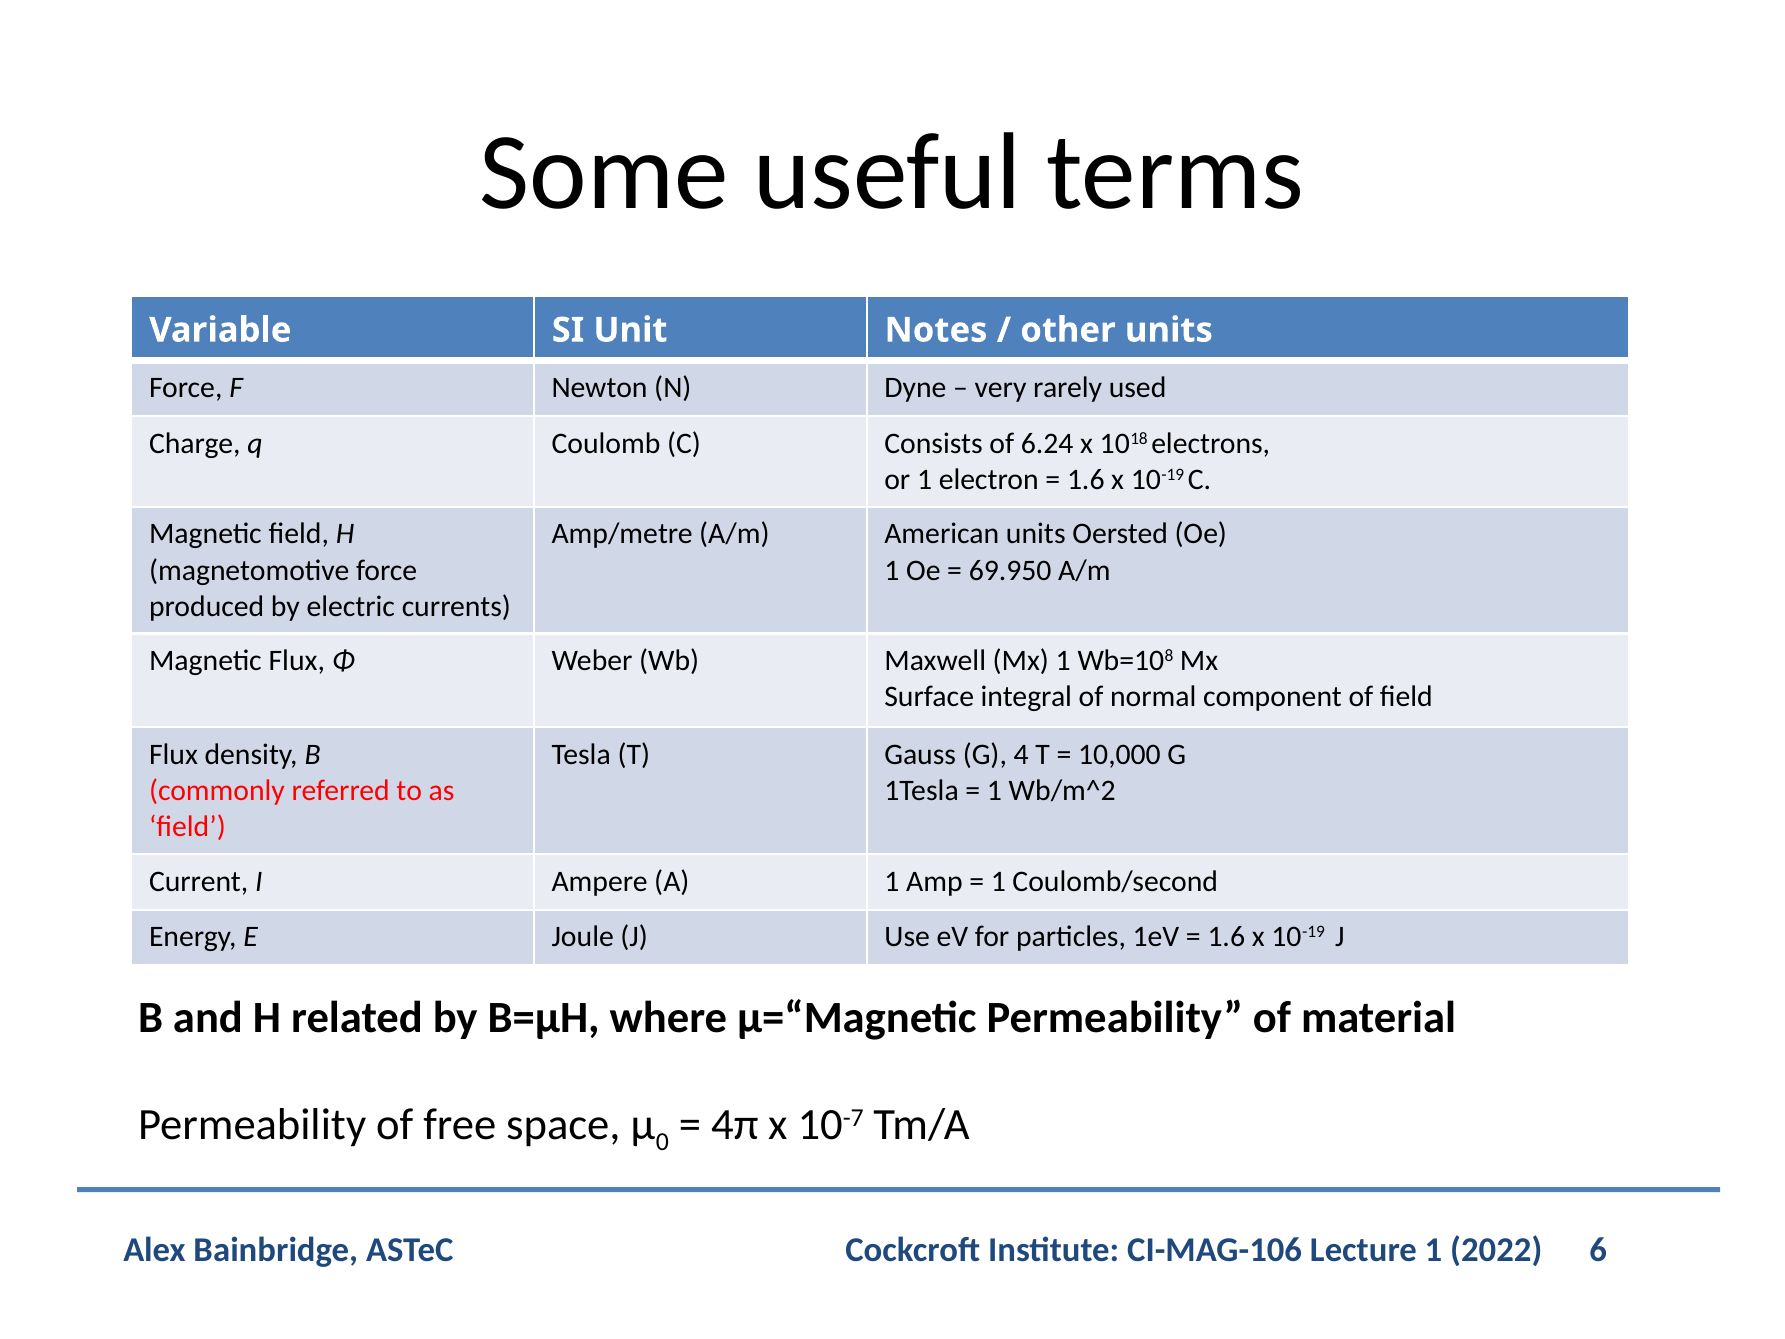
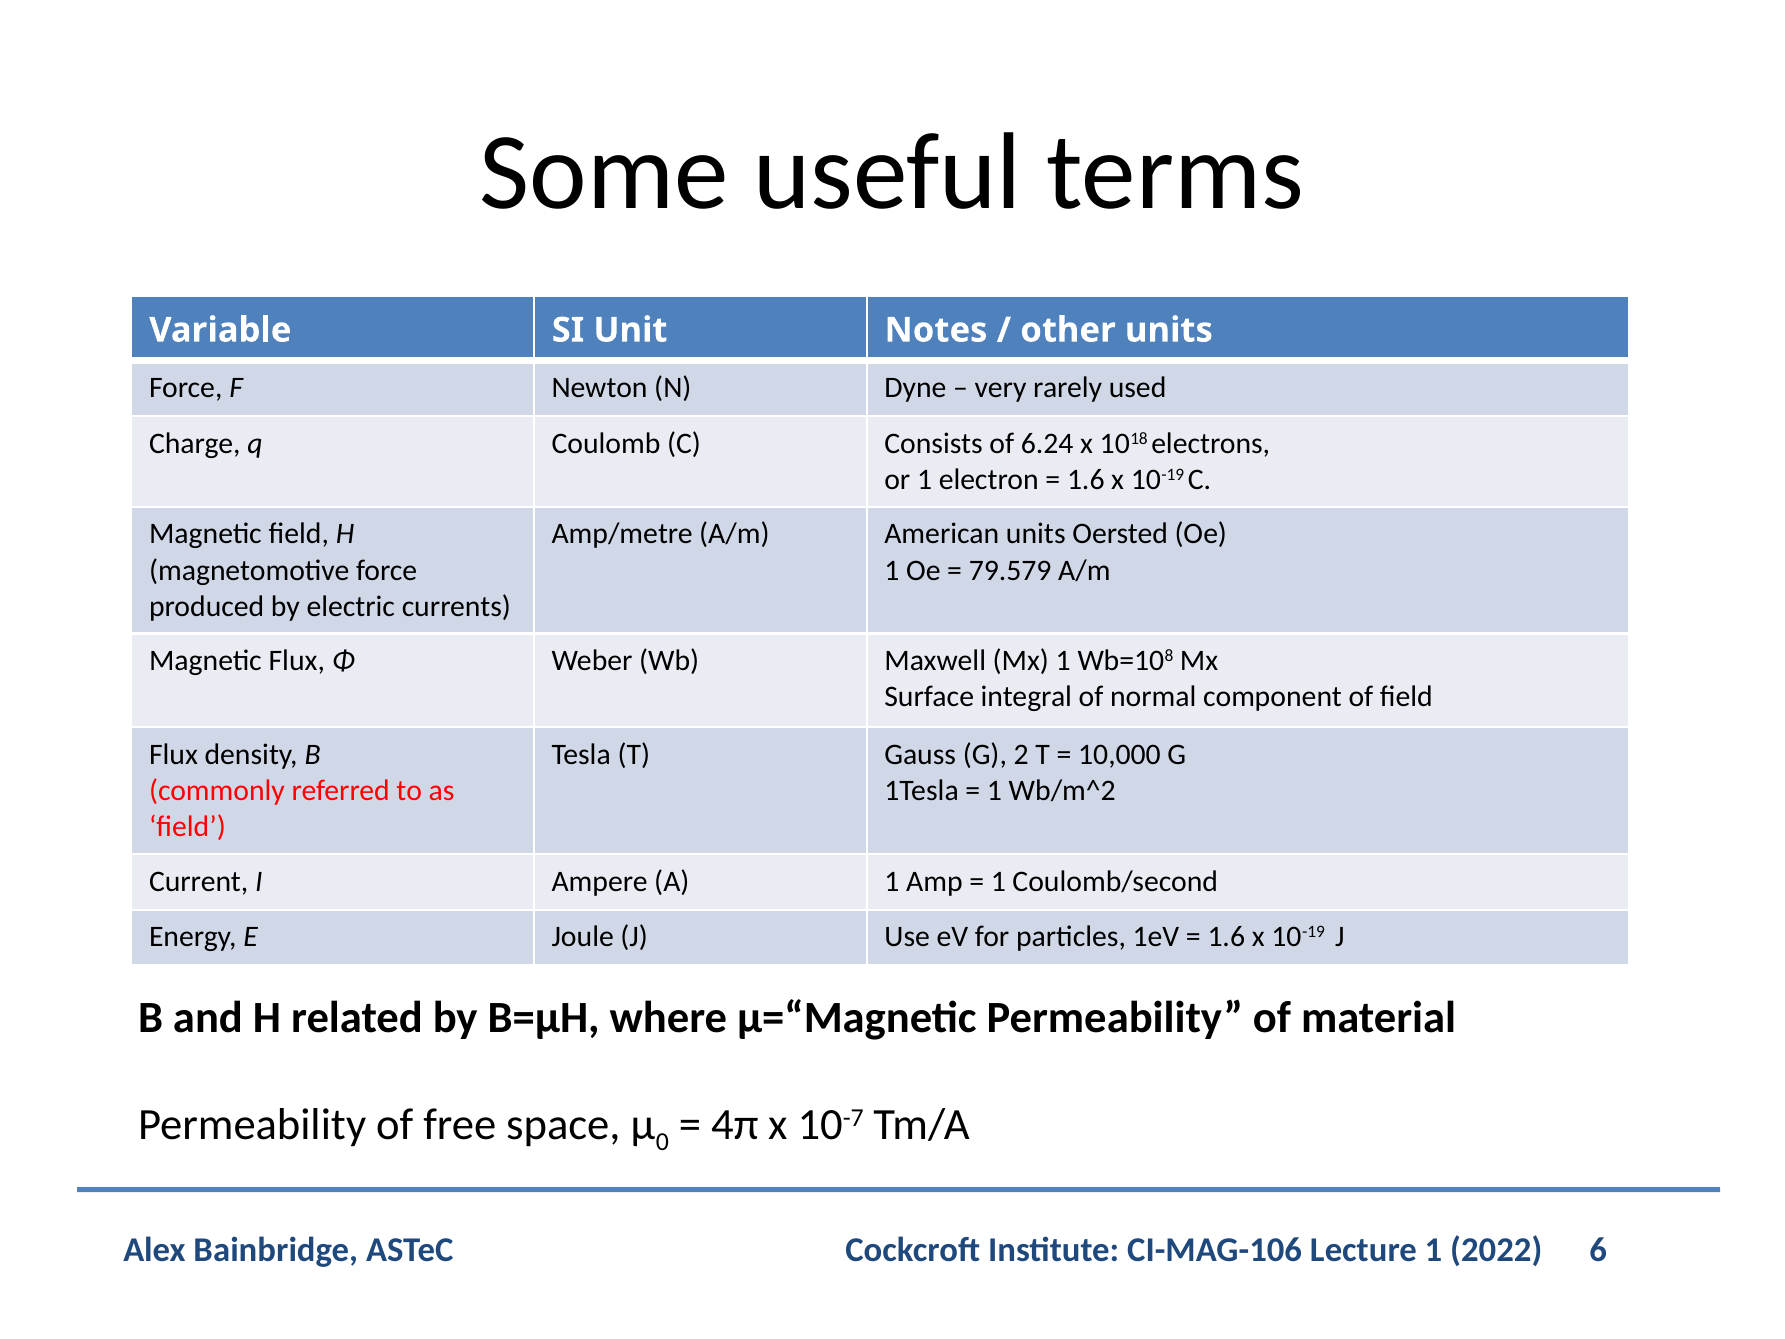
69.950: 69.950 -> 79.579
4: 4 -> 2
